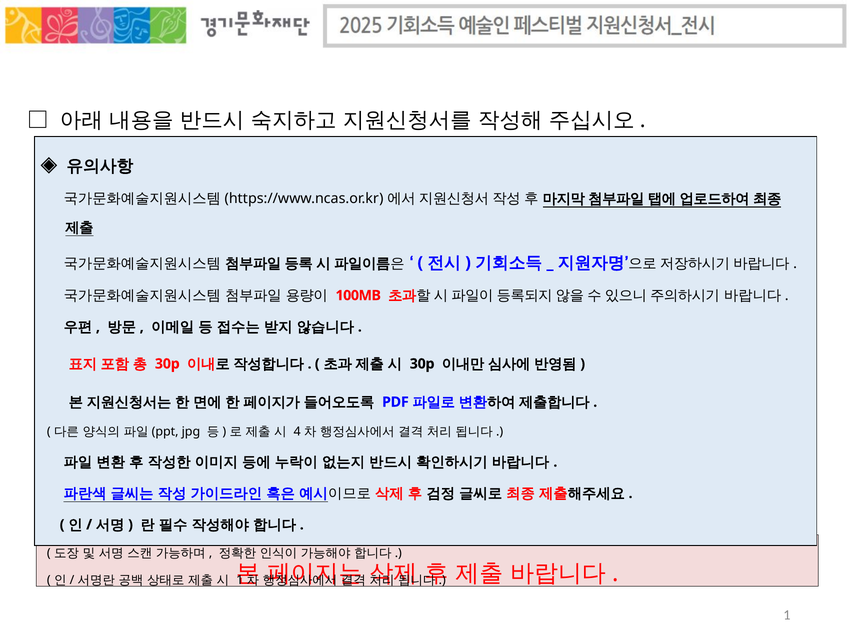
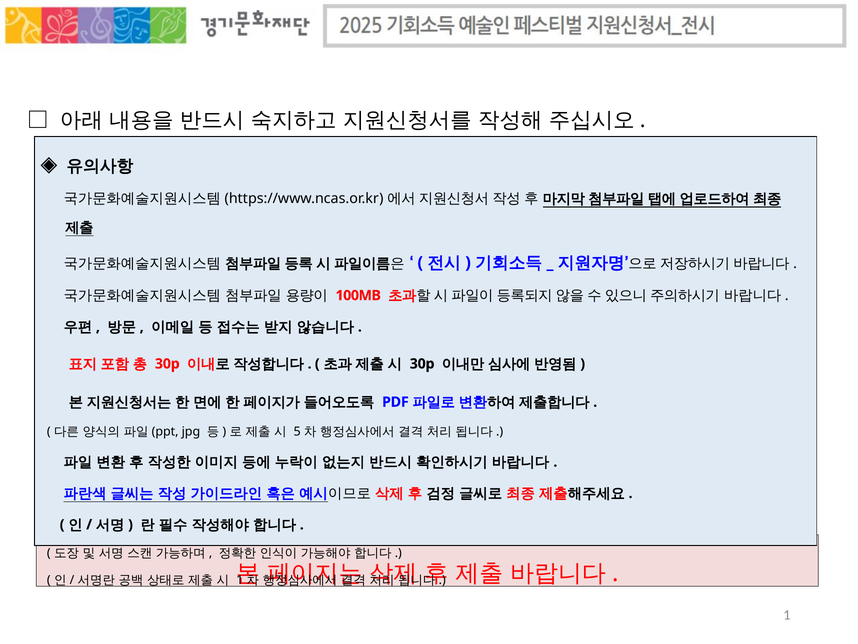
4: 4 -> 5
